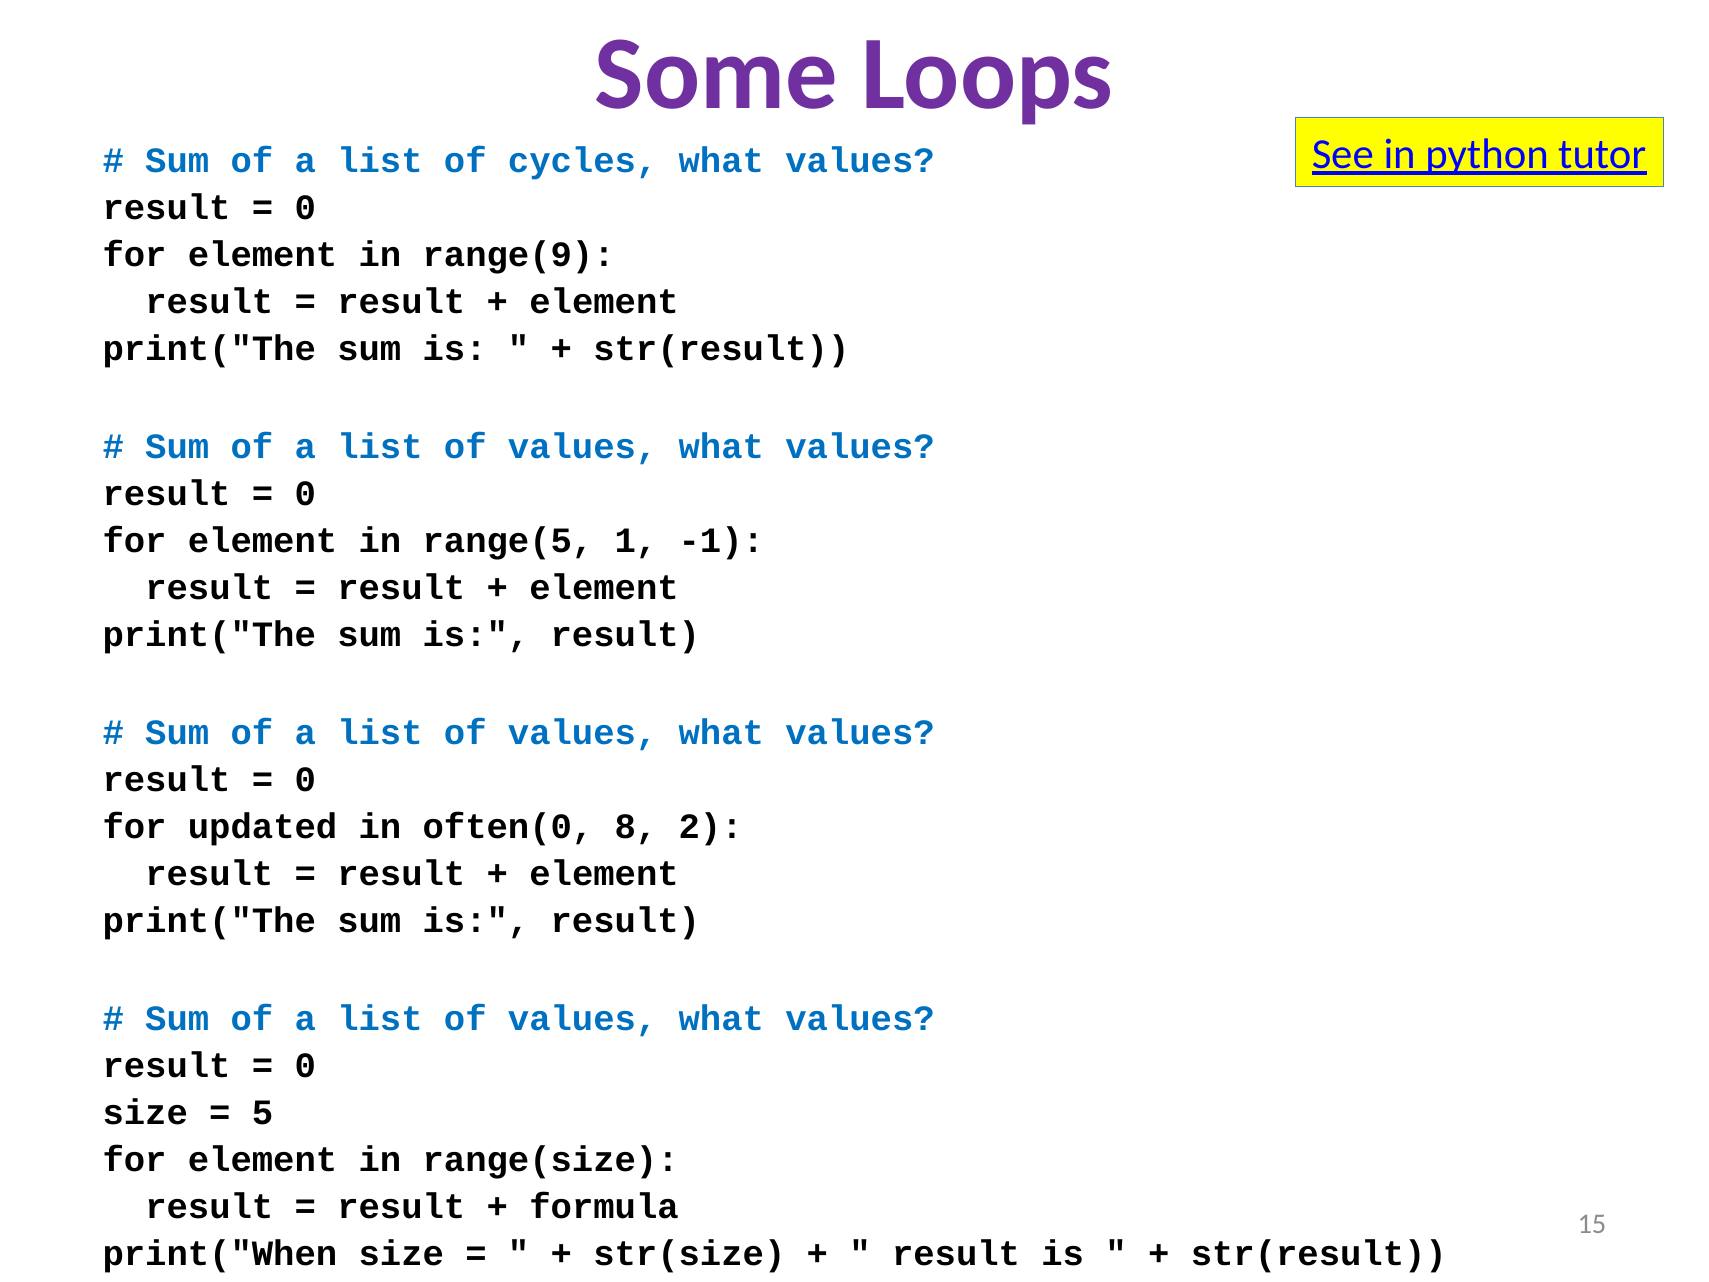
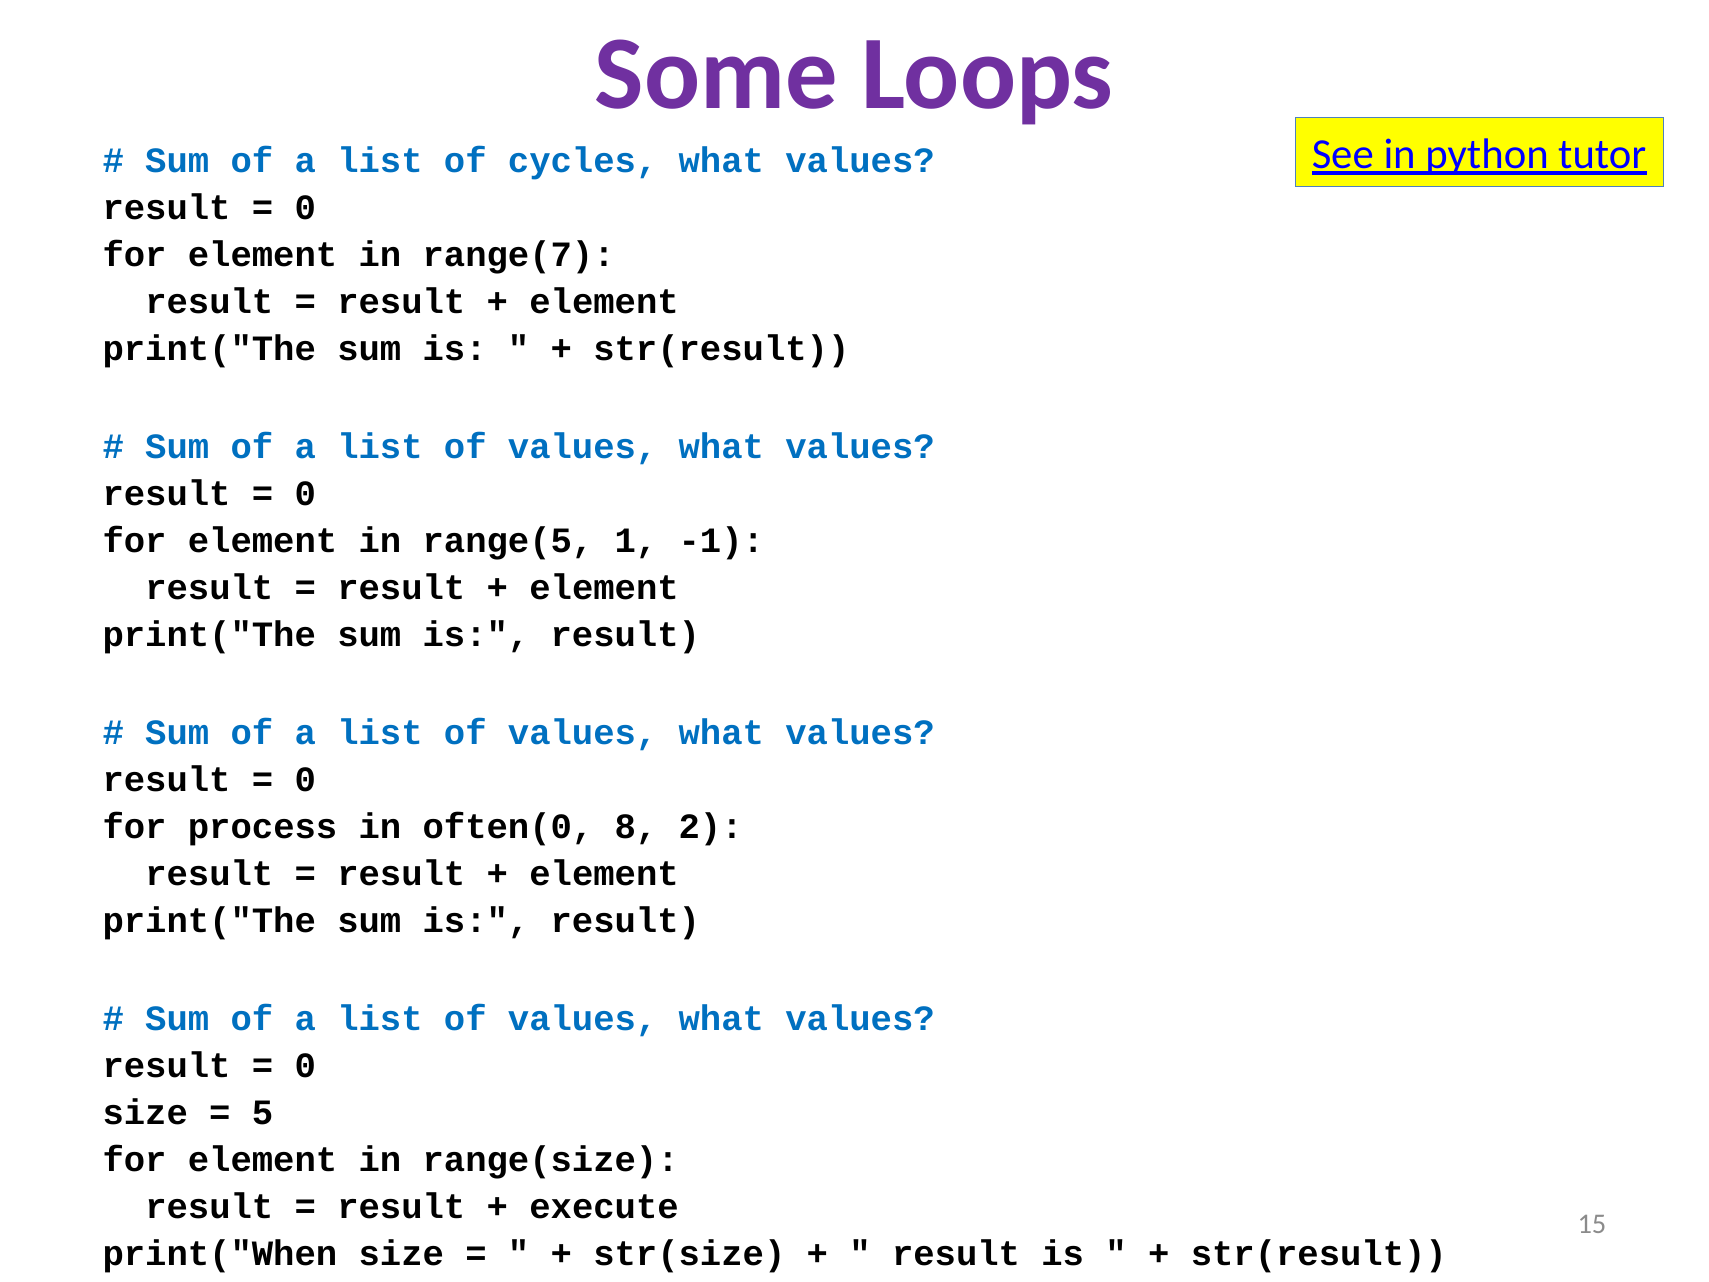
range(9: range(9 -> range(7
updated: updated -> process
formula: formula -> execute
